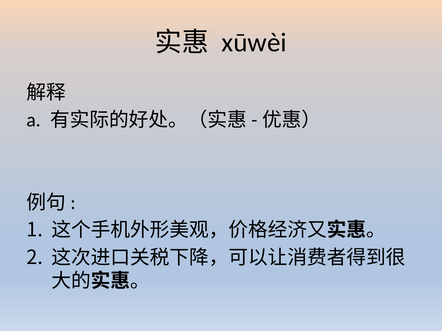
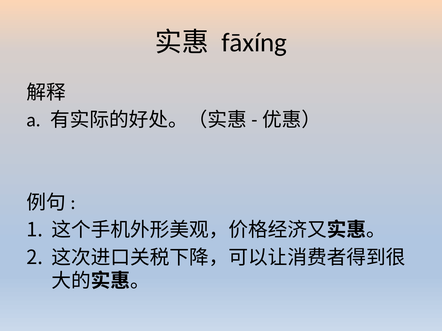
xūwèi: xūwèi -> fāxíng
